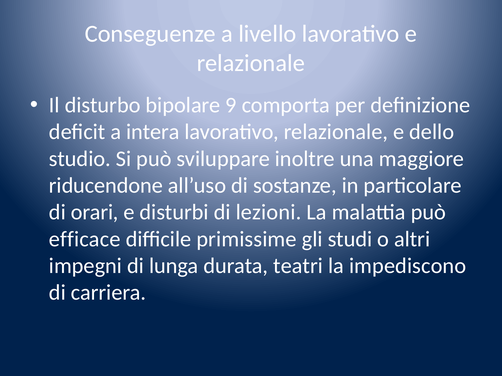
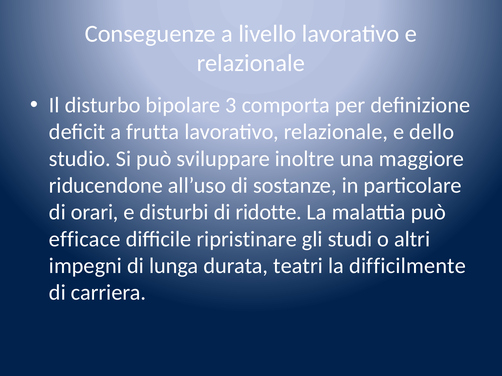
9: 9 -> 3
intera: intera -> frutta
lezioni: lezioni -> ridotte
primissime: primissime -> ripristinare
impediscono: impediscono -> difficilmente
